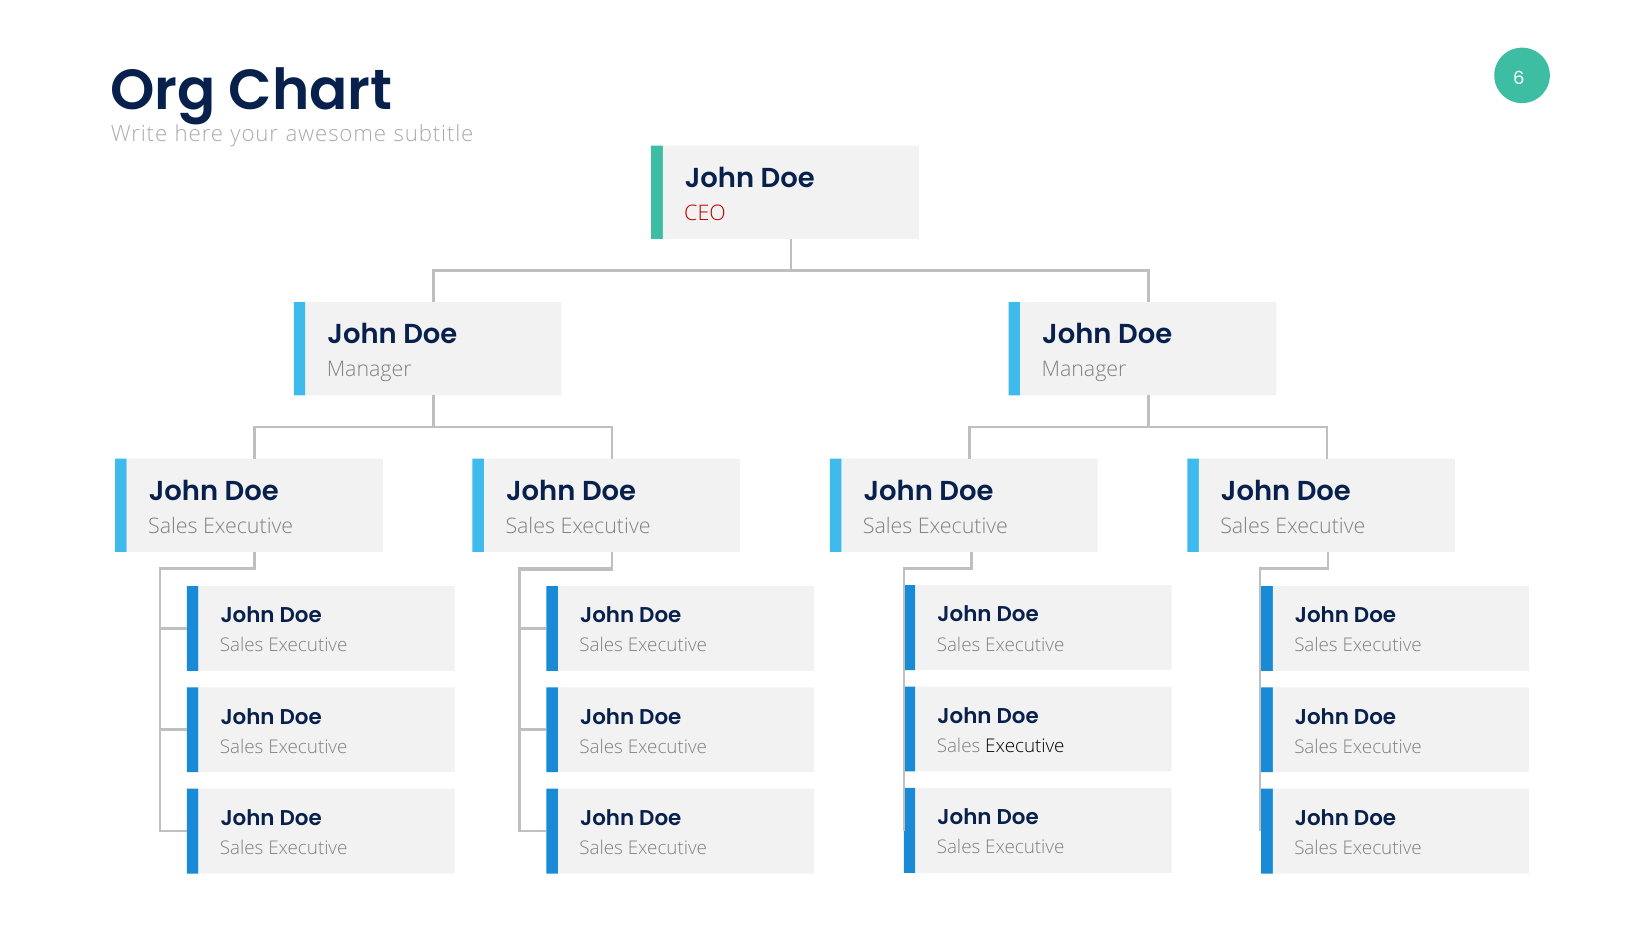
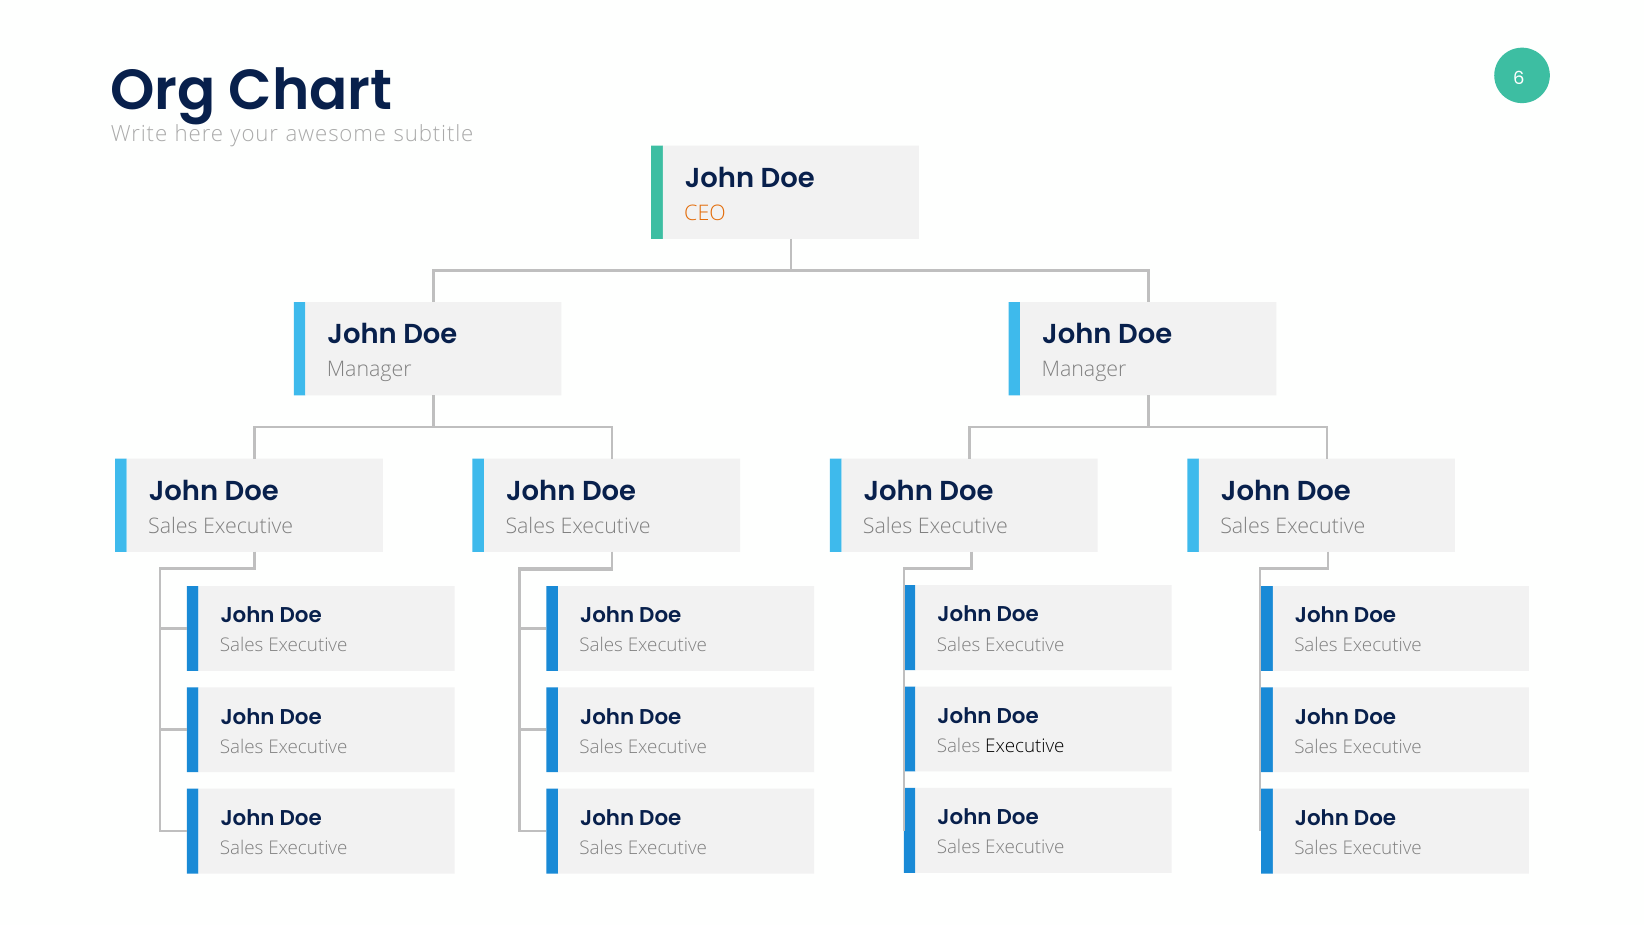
CEO colour: red -> orange
